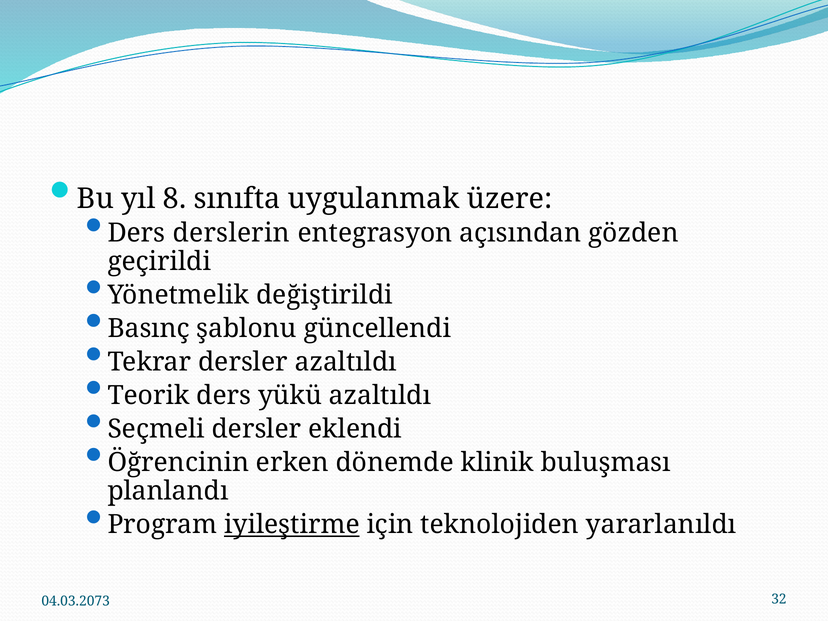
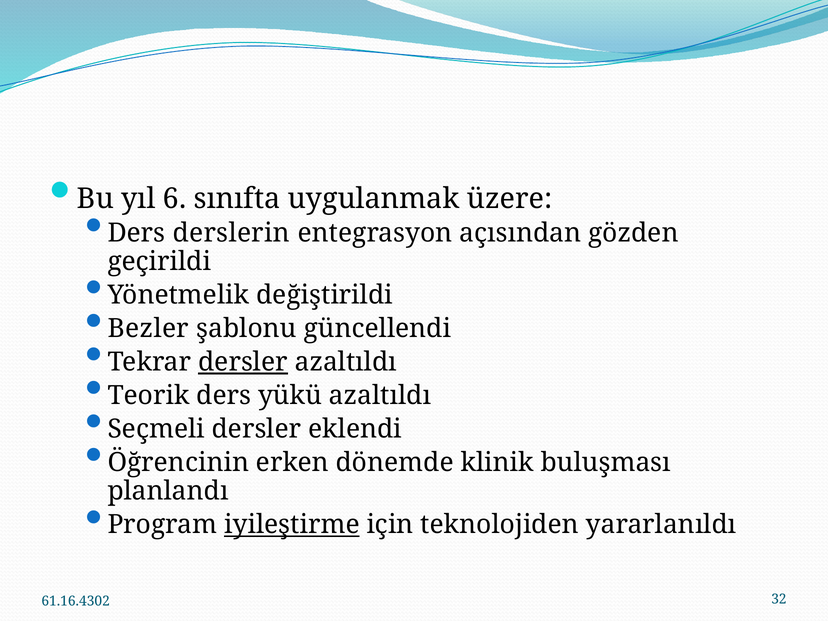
8: 8 -> 6
Basınç: Basınç -> Bezler
dersler at (243, 362) underline: none -> present
04.03.2073: 04.03.2073 -> 61.16.4302
